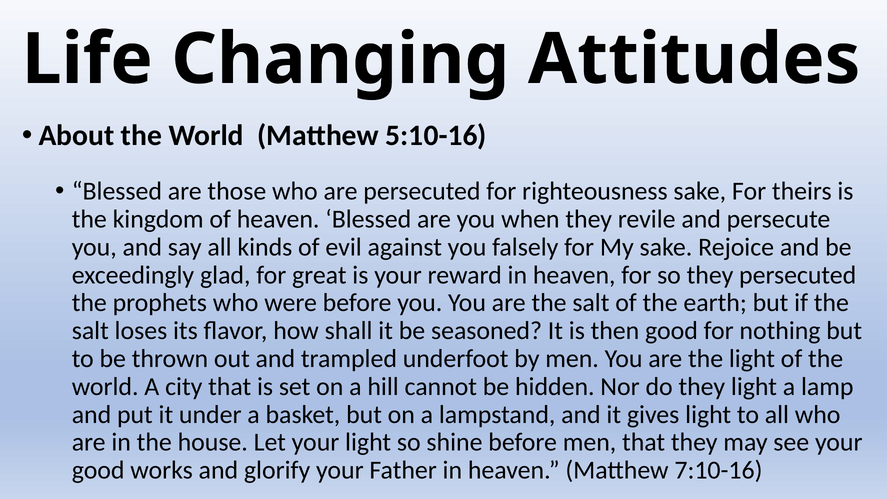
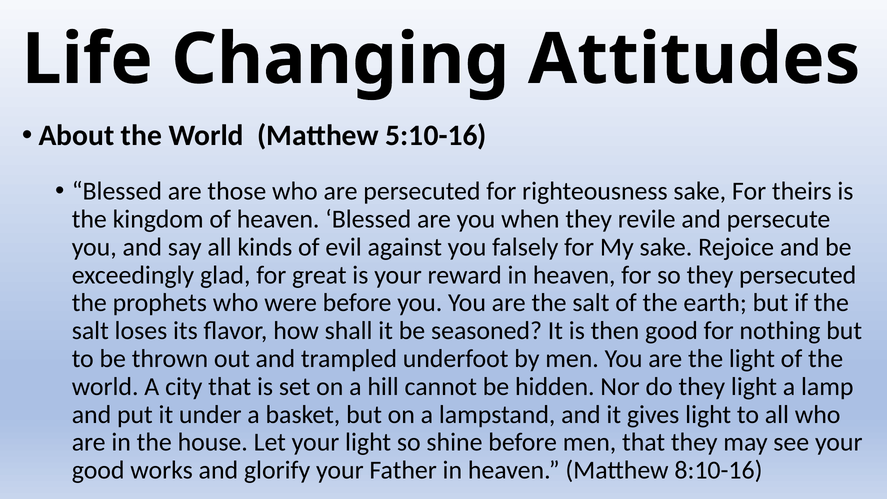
7:10-16: 7:10-16 -> 8:10-16
